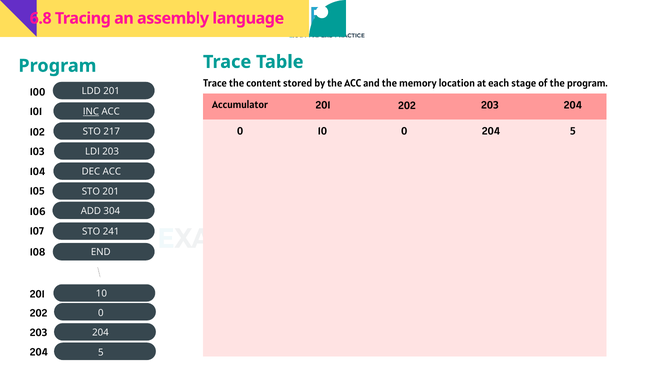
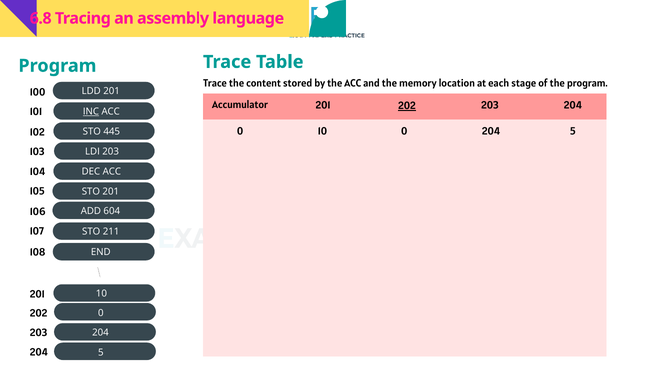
202 at (407, 106) underline: none -> present
217: 217 -> 445
304: 304 -> 604
241: 241 -> 211
